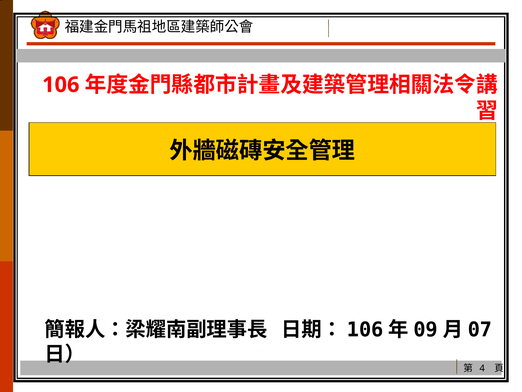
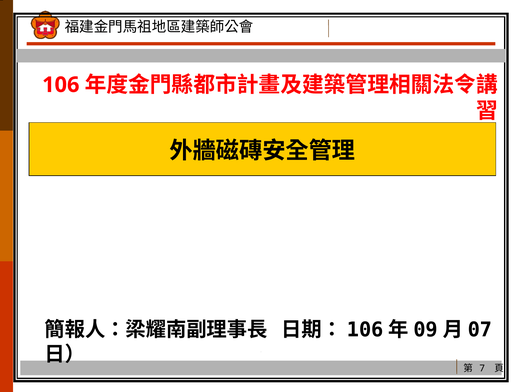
4: 4 -> 7
